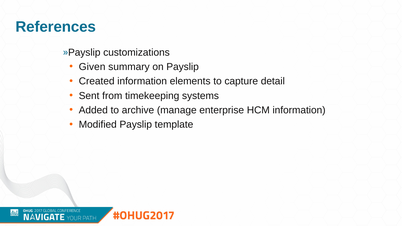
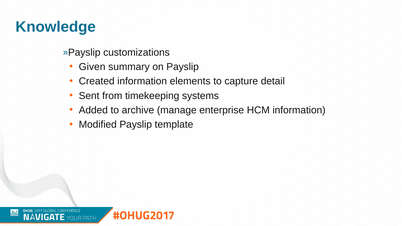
References: References -> Knowledge
